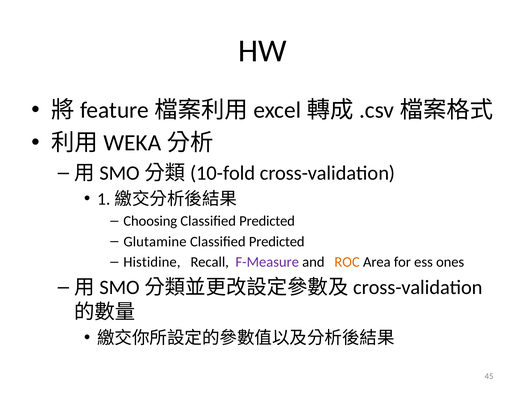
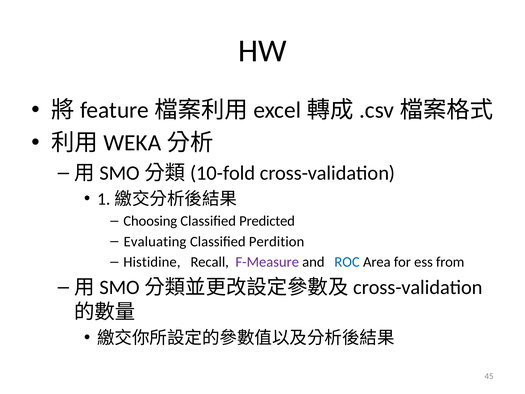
Glutamine: Glutamine -> Evaluating
Predicted at (277, 241): Predicted -> Perdition
ROC colour: orange -> blue
ones: ones -> from
